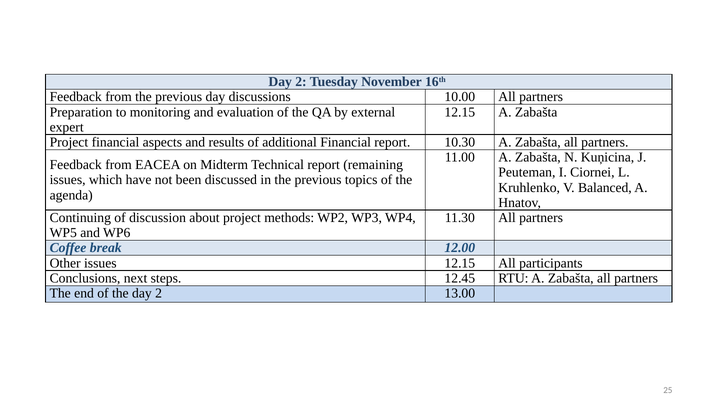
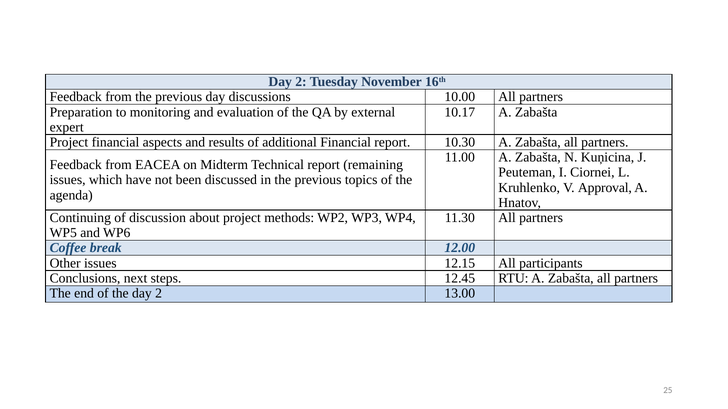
12.15 at (460, 112): 12.15 -> 10.17
Balanced: Balanced -> Approval
